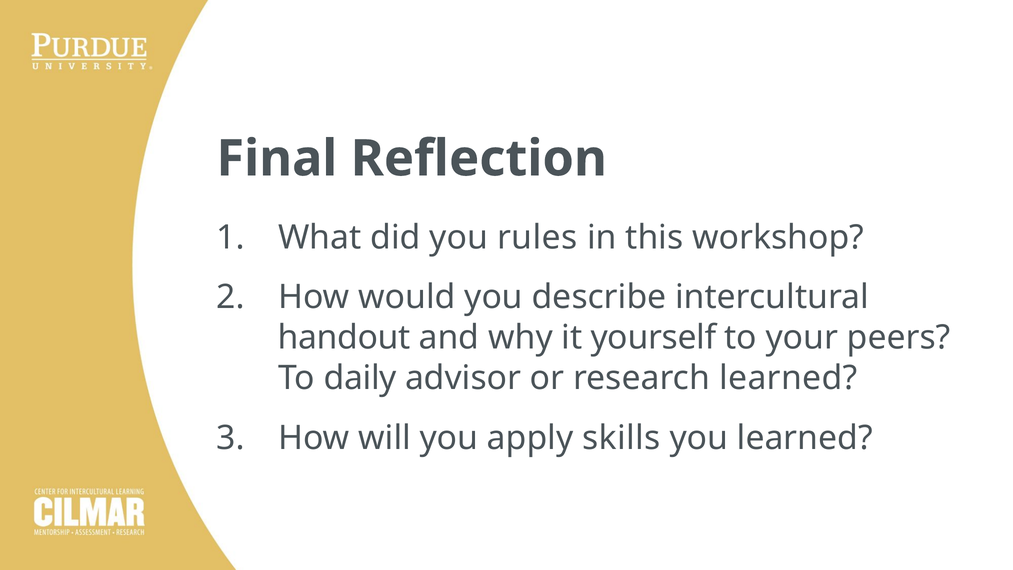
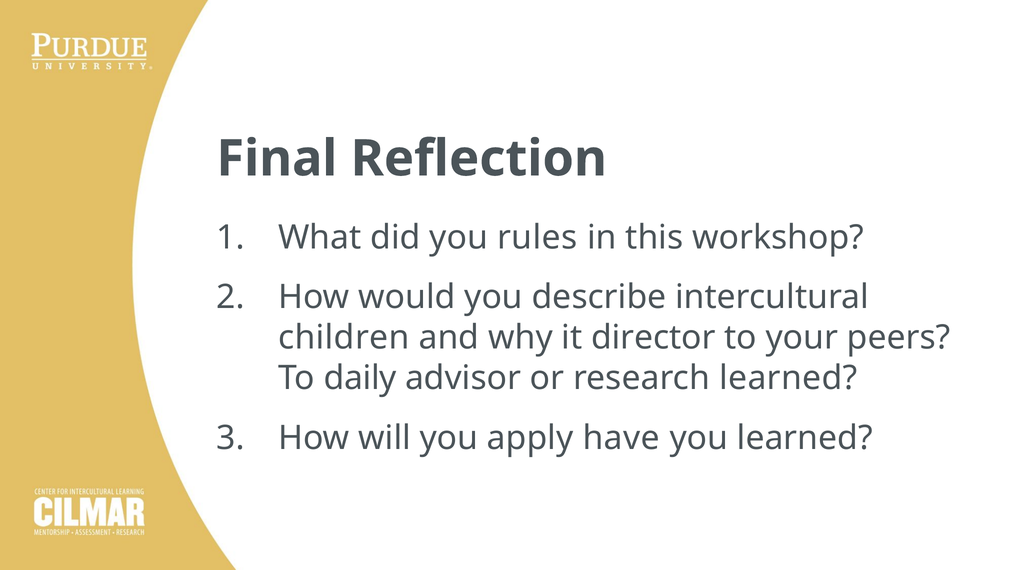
handout: handout -> children
yourself: yourself -> director
skills: skills -> have
